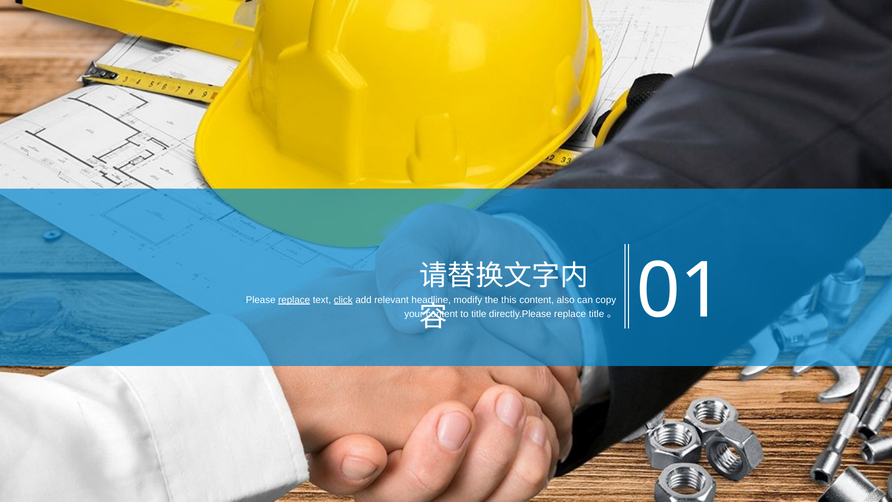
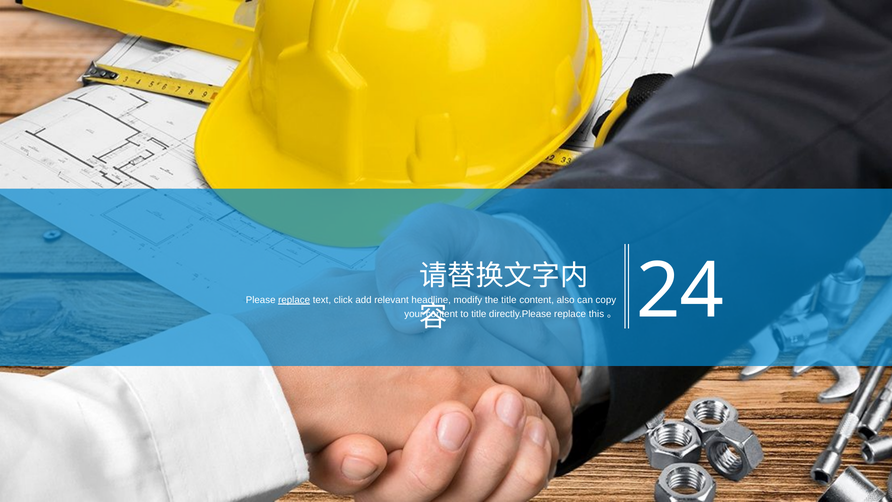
click underline: present -> none
the this: this -> title
replace title: title -> this
01: 01 -> 24
